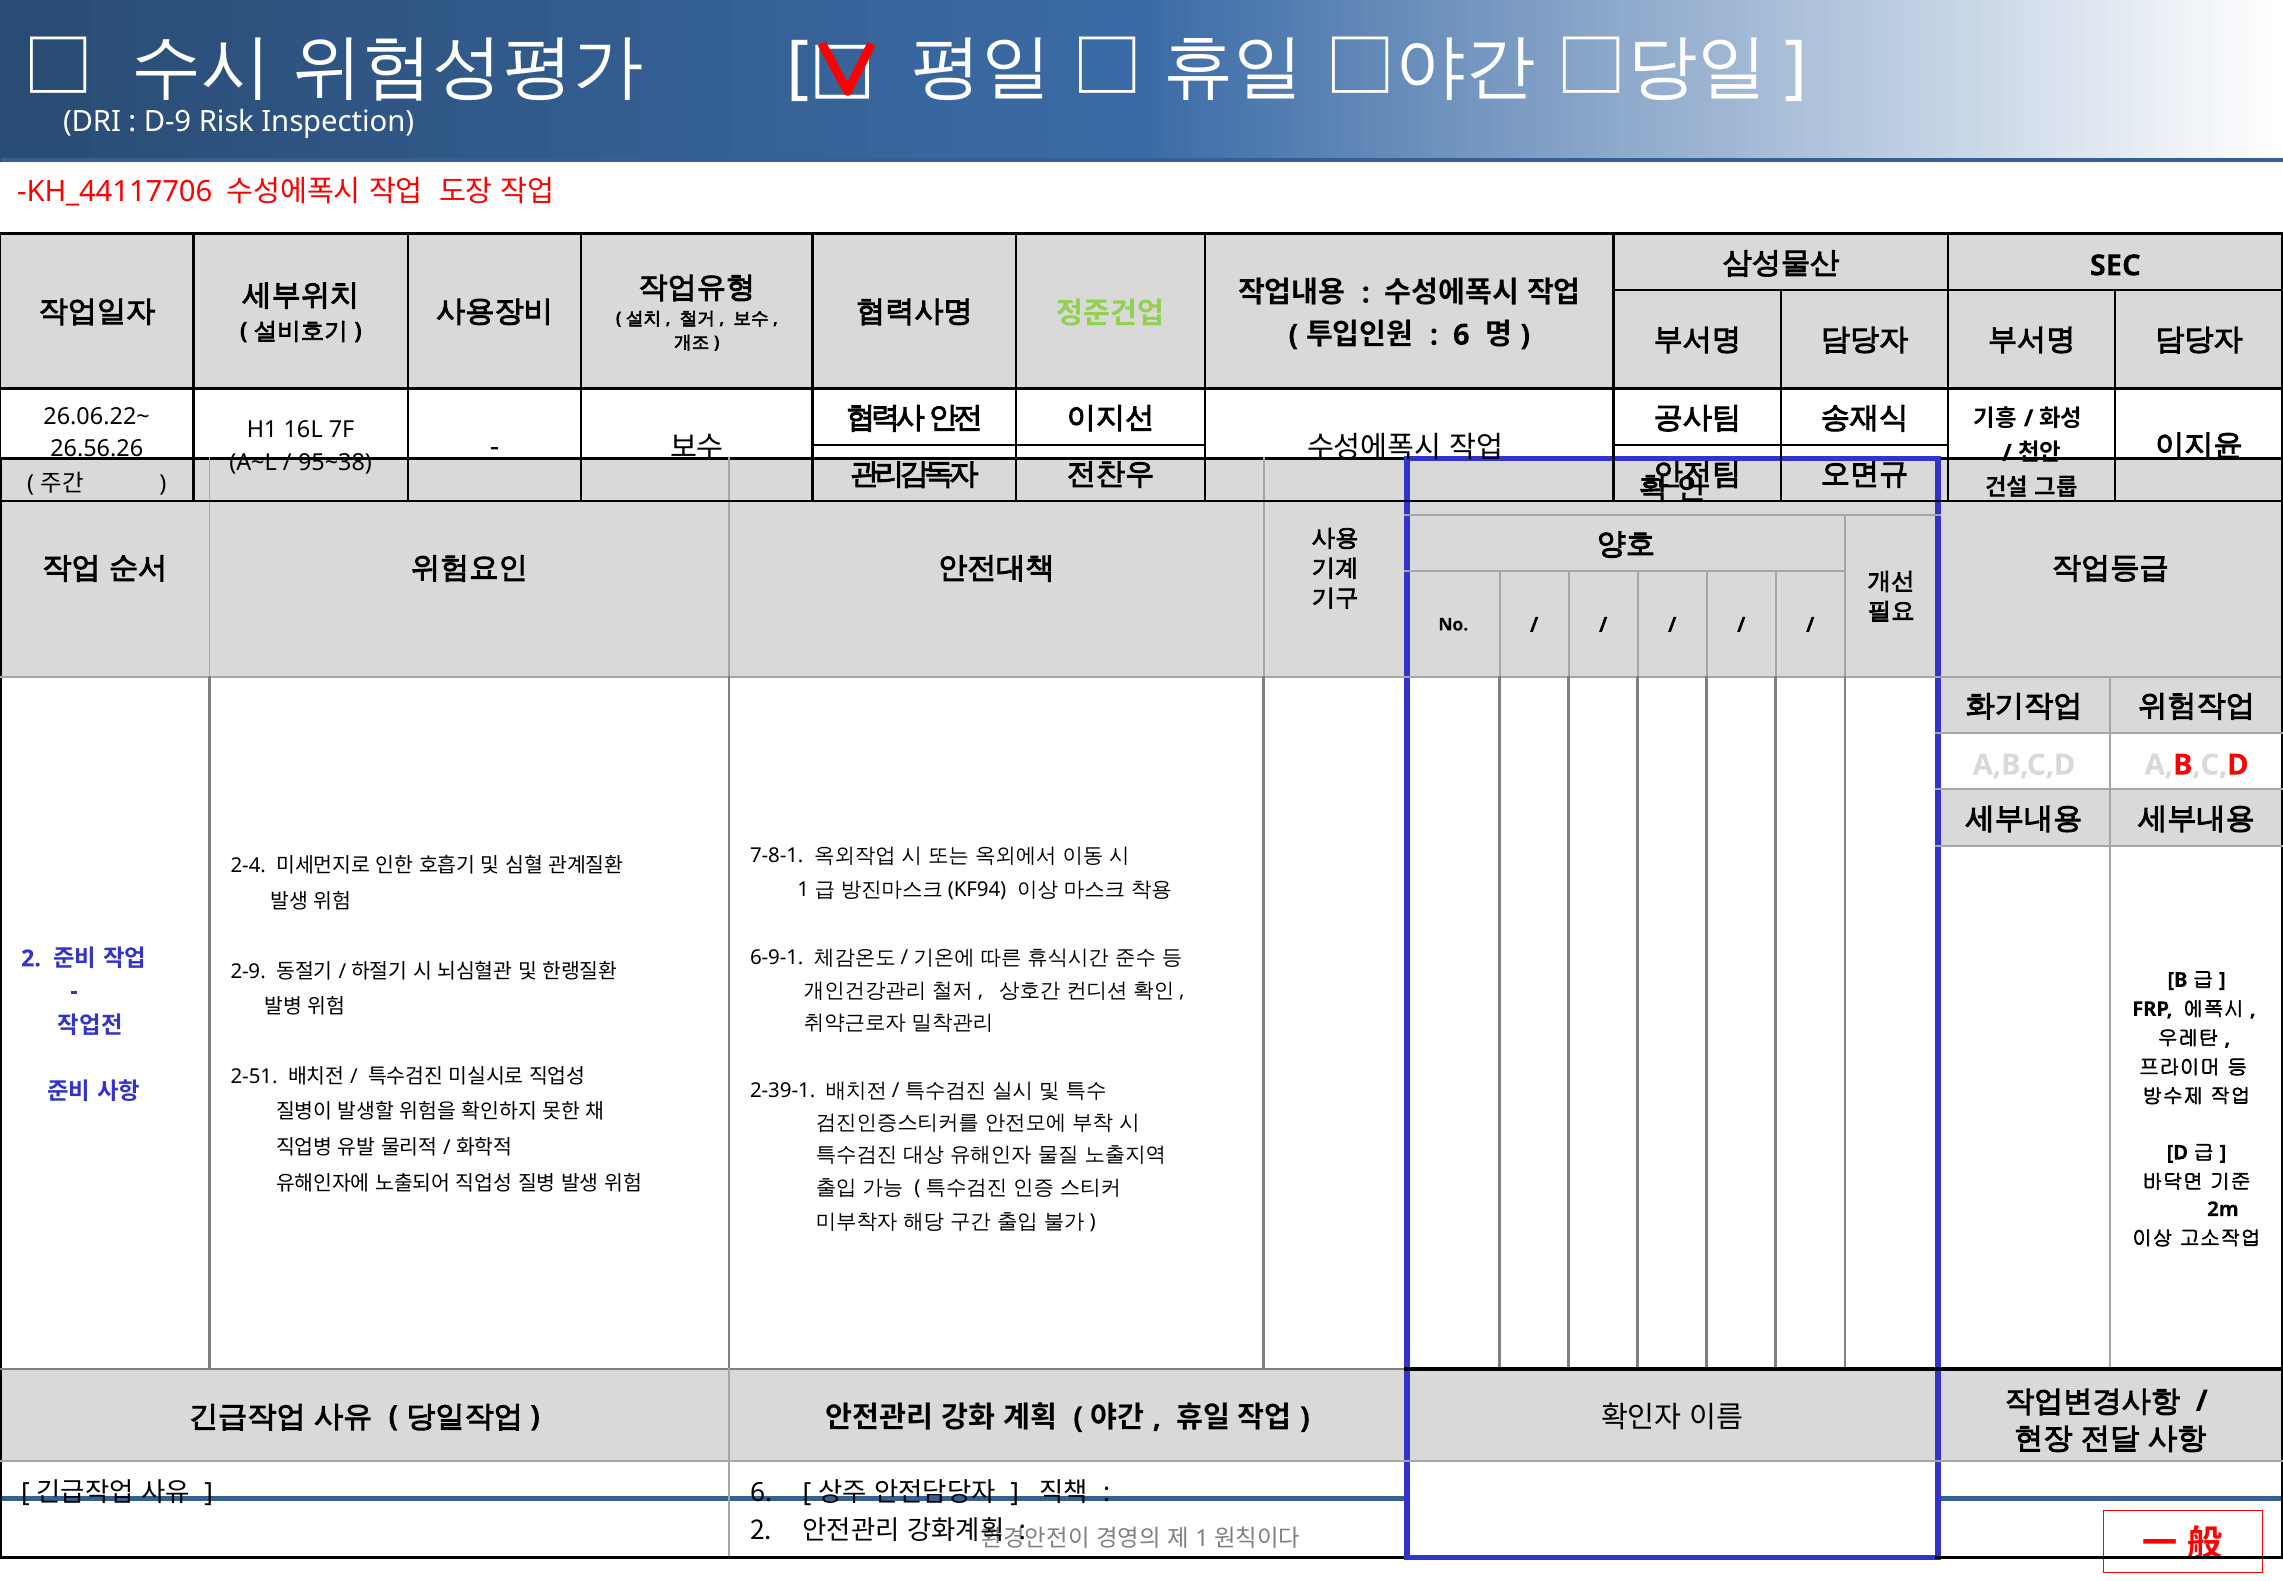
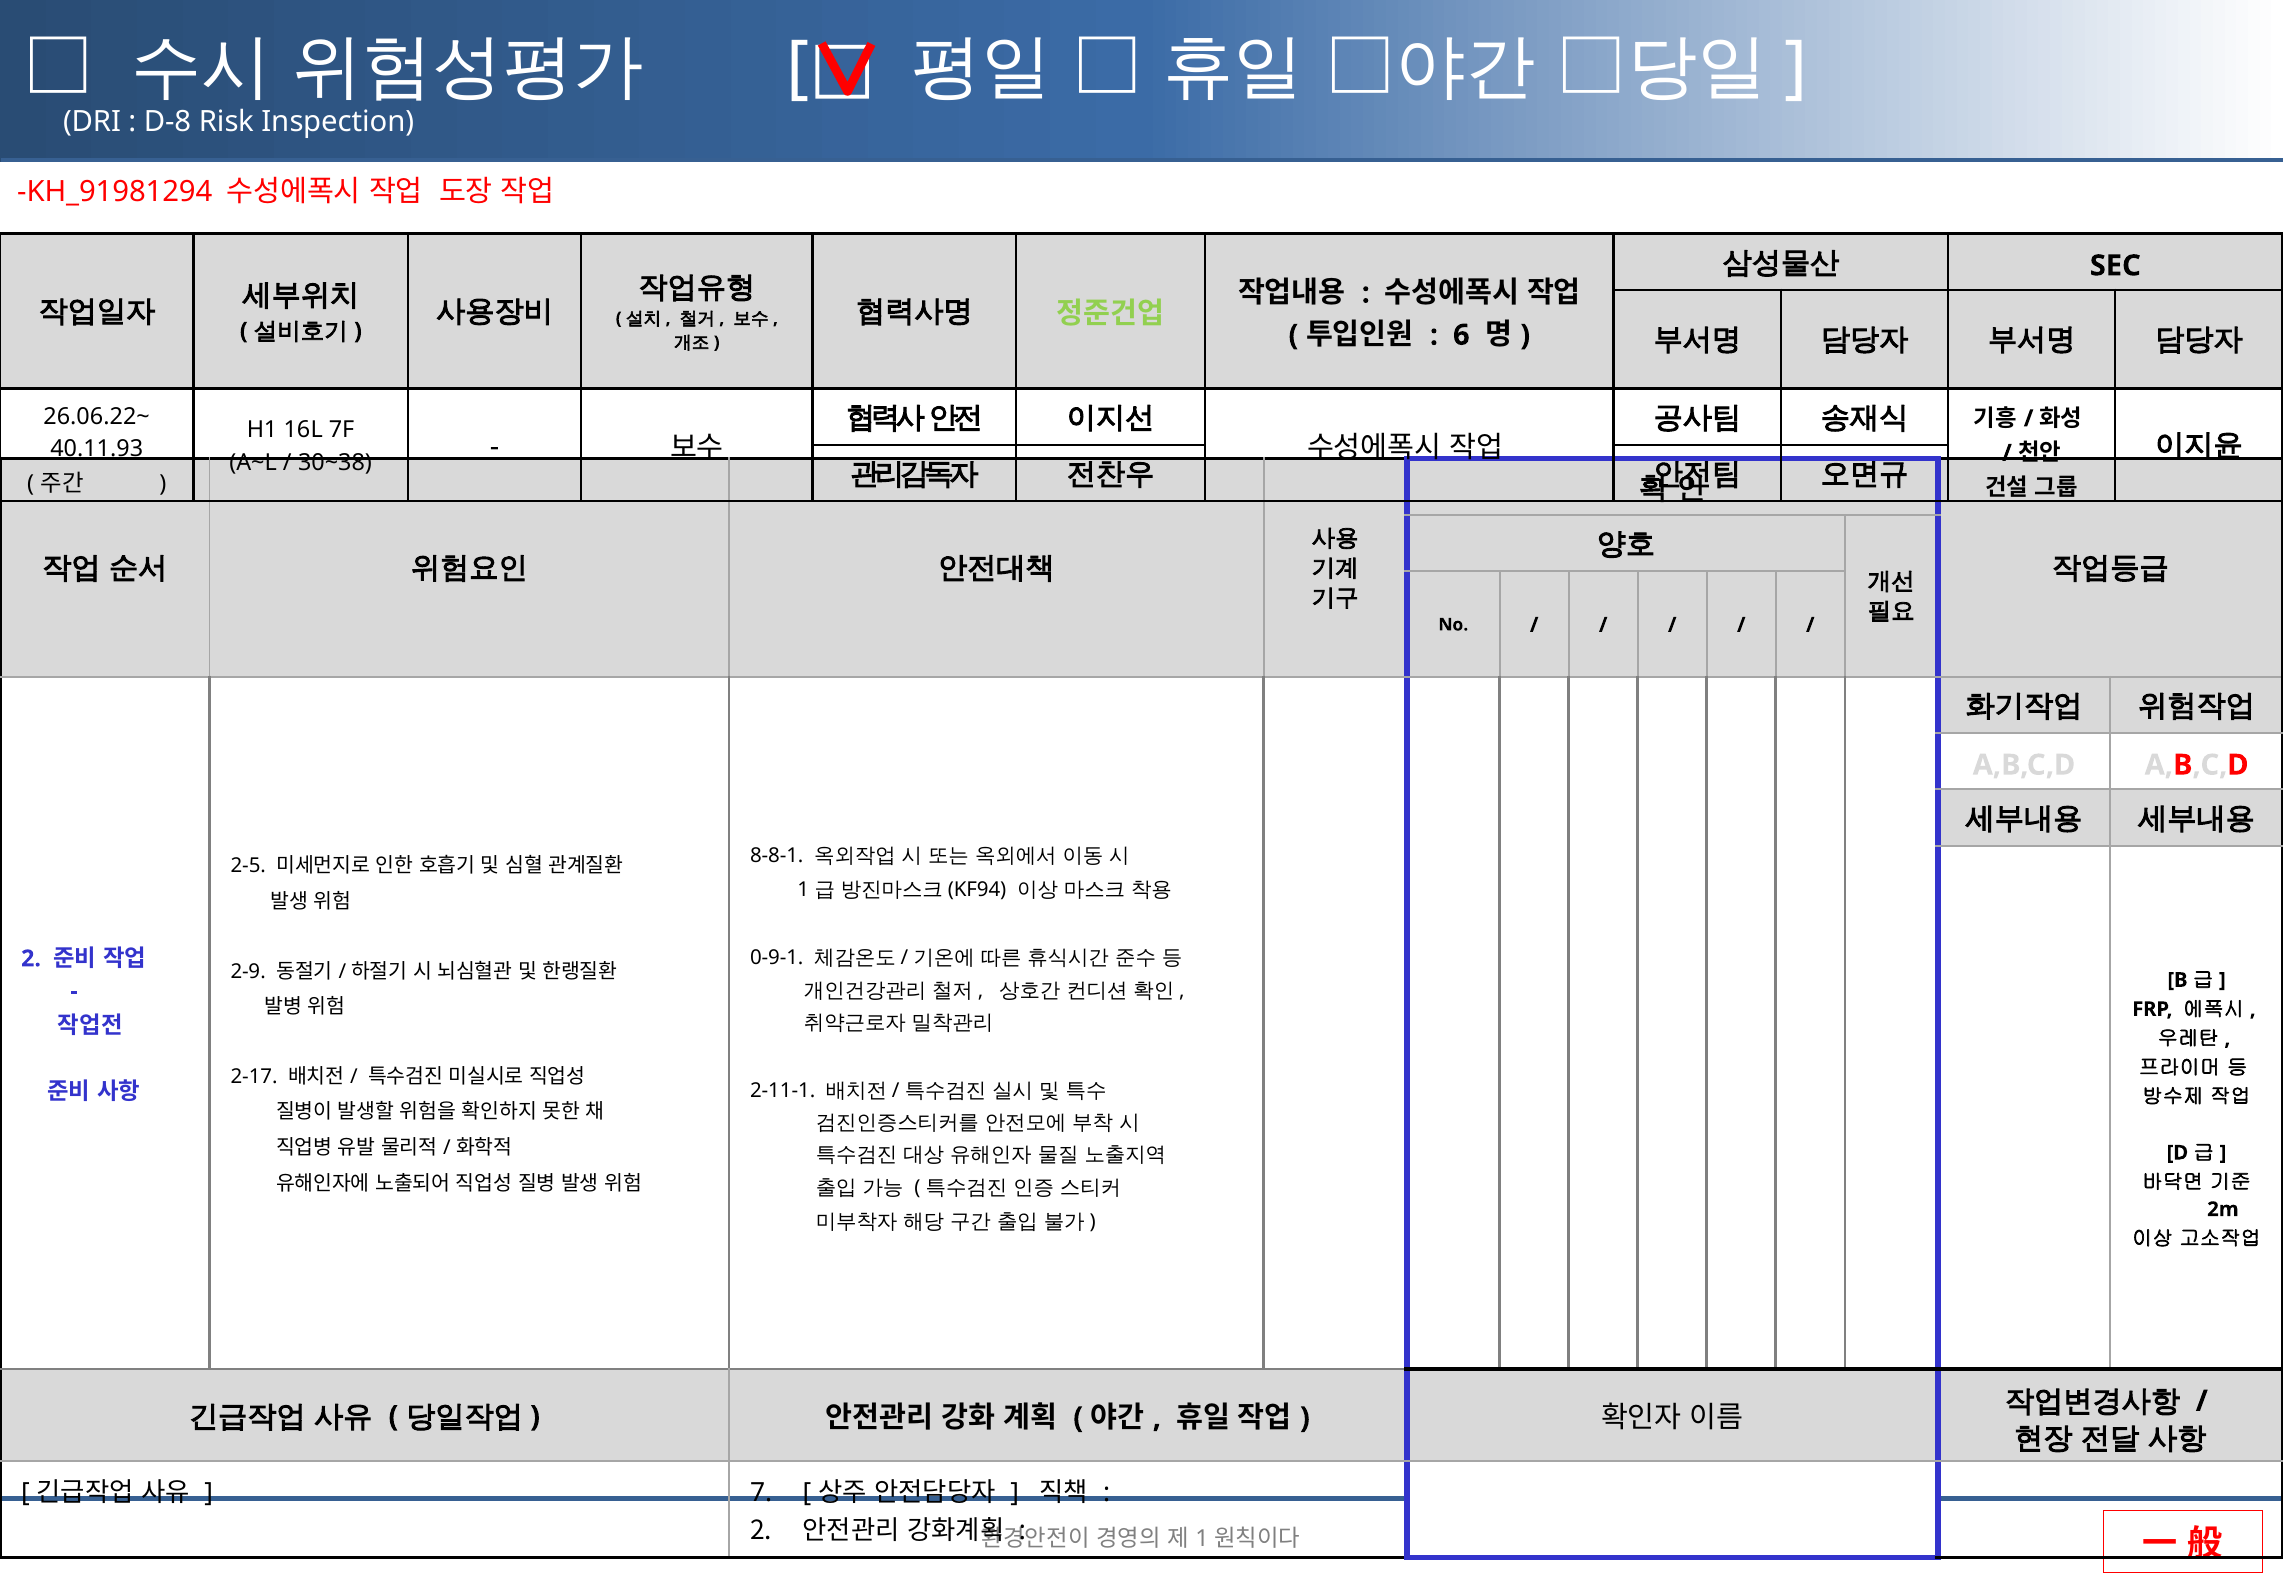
D-9: D-9 -> D-8
KH_44117706: KH_44117706 -> KH_91981294
26.56.26: 26.56.26 -> 40.11.93
95~38: 95~38 -> 30~38
7-8-1: 7-8-1 -> 8-8-1
2-4: 2-4 -> 2-5
6-9-1: 6-9-1 -> 0-9-1
2-51: 2-51 -> 2-17
2-39-1: 2-39-1 -> 2-11-1
6 at (761, 1492): 6 -> 7
